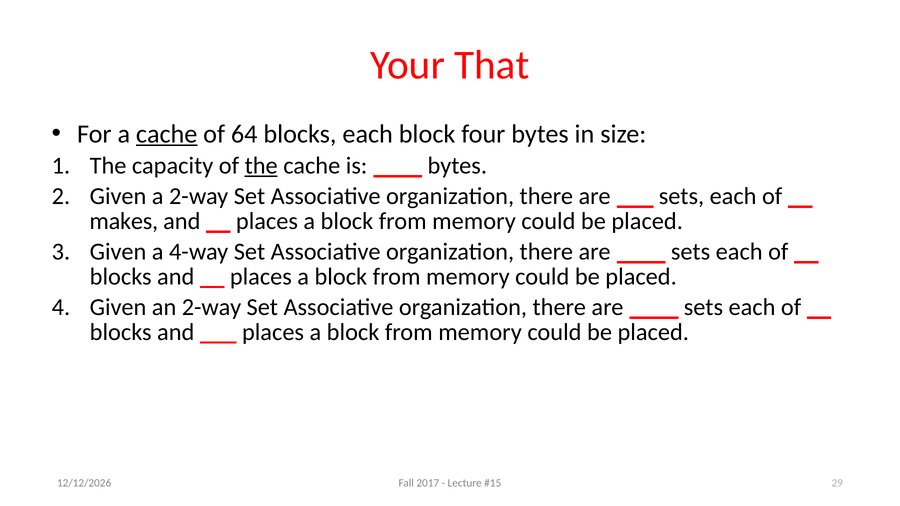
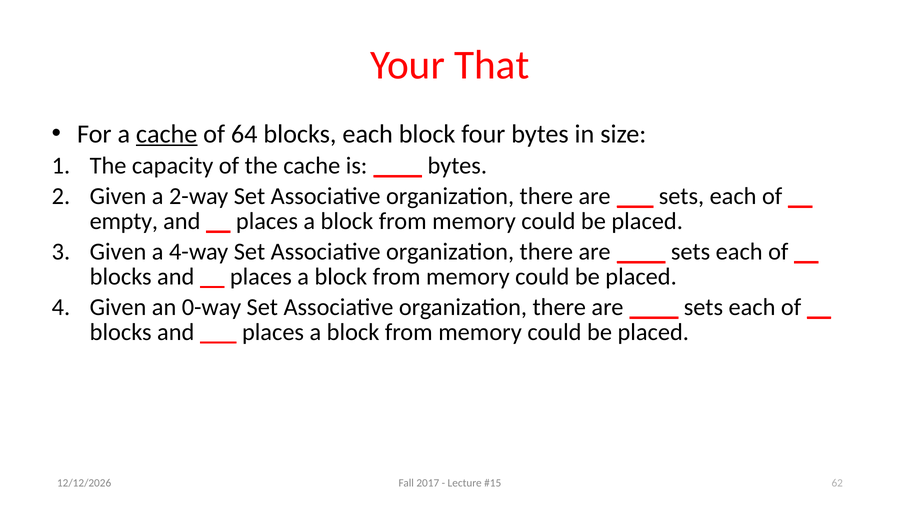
the at (261, 166) underline: present -> none
makes: makes -> empty
an 2-way: 2-way -> 0-way
29: 29 -> 62
